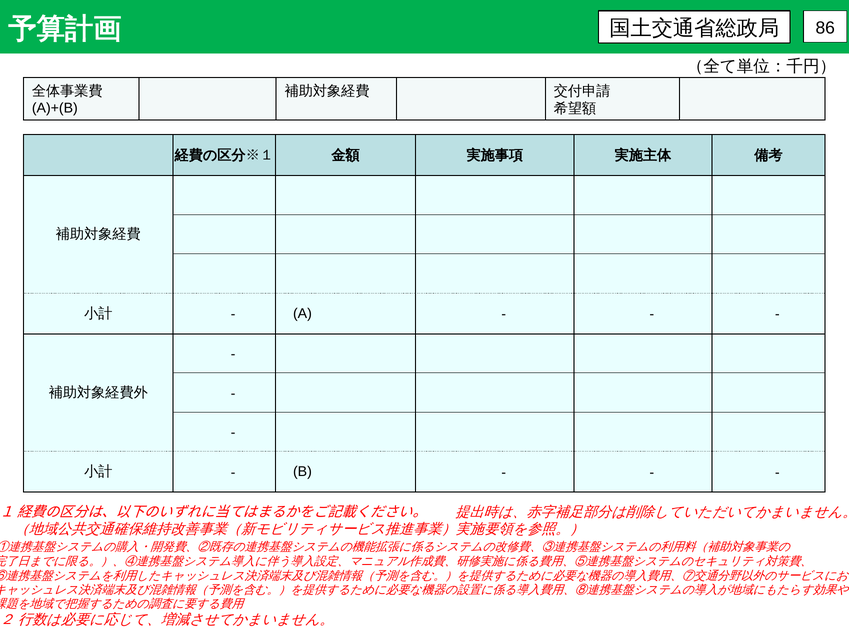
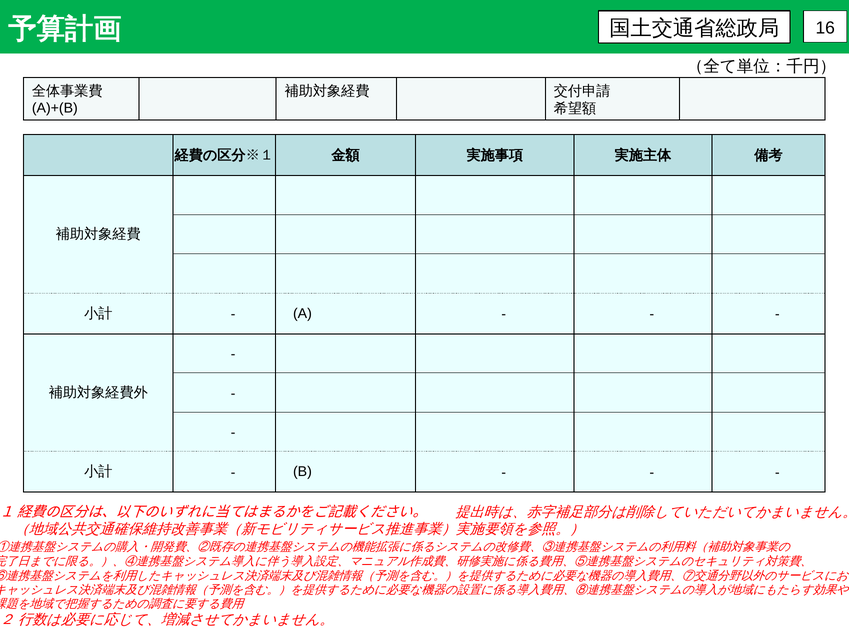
86: 86 -> 16
